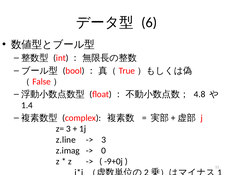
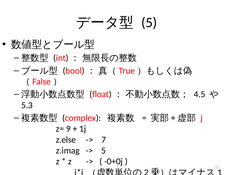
6 at (149, 23): 6 -> 5
4.8: 4.8 -> 4.5
1.4: 1.4 -> 5.3
z= 3: 3 -> 9
z.line: z.line -> z.else
3 at (104, 139): 3 -> 7
0 at (104, 150): 0 -> 5
-9+0j: -9+0j -> -0+0j
